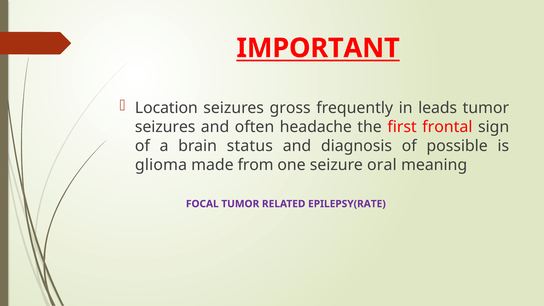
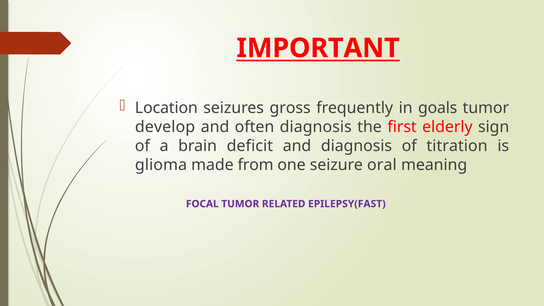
leads: leads -> goals
seizures at (165, 127): seizures -> develop
often headache: headache -> diagnosis
frontal: frontal -> elderly
status: status -> deficit
possible: possible -> titration
EPILEPSY(RATE: EPILEPSY(RATE -> EPILEPSY(FAST
